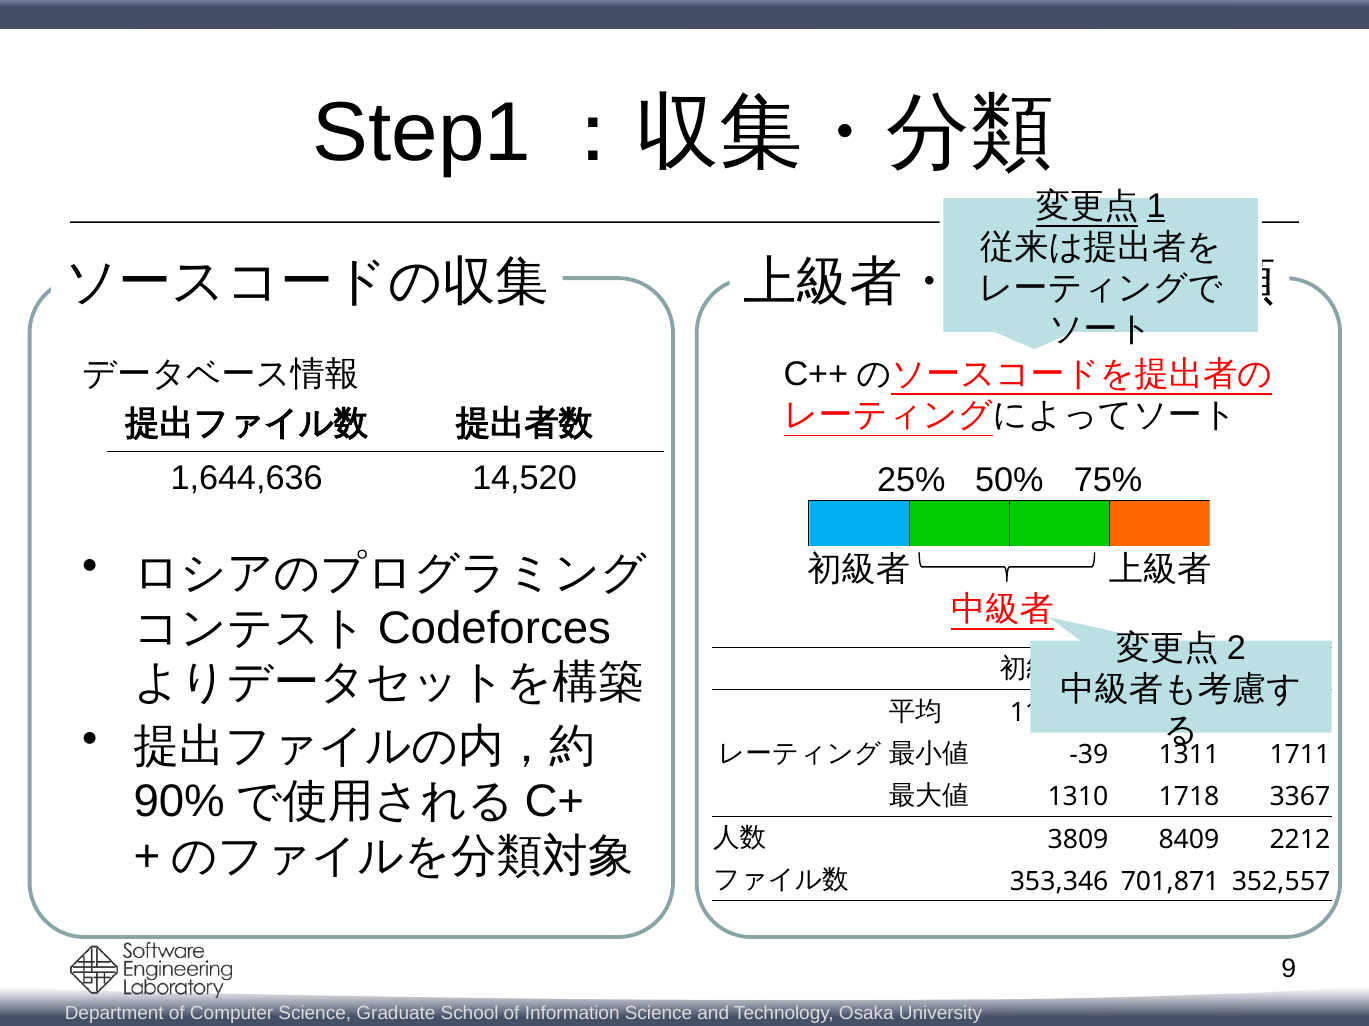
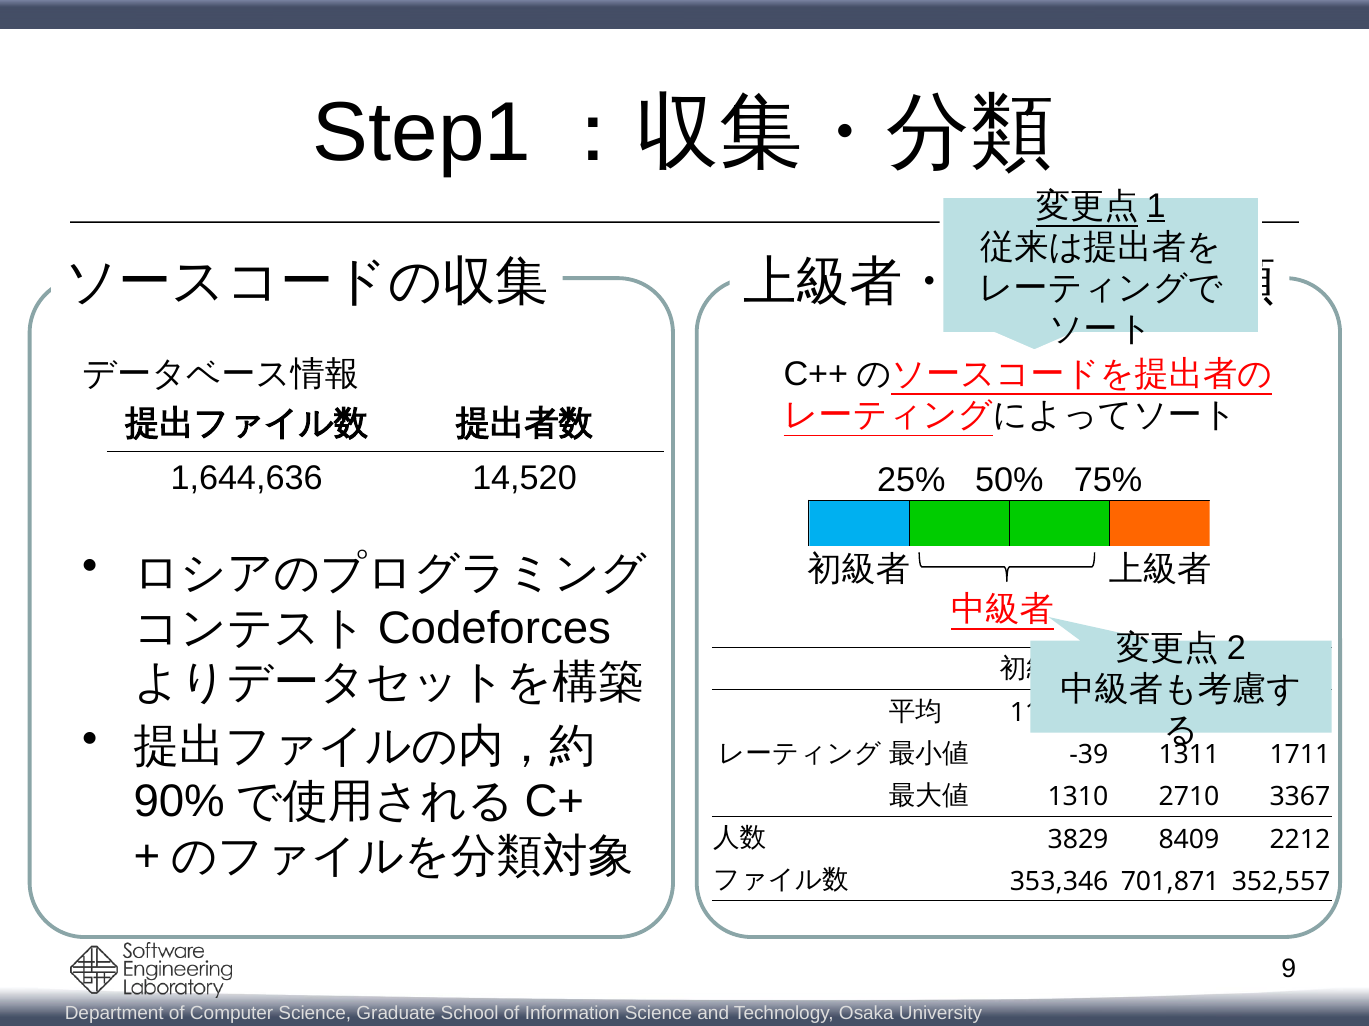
1718: 1718 -> 2710
3809: 3809 -> 3829
